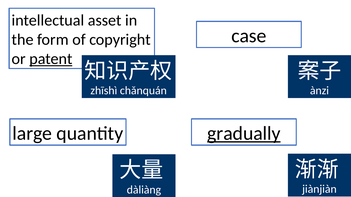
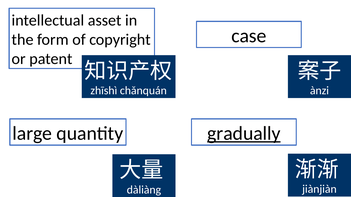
patent underline: present -> none
